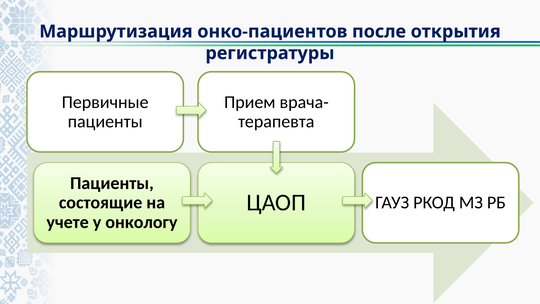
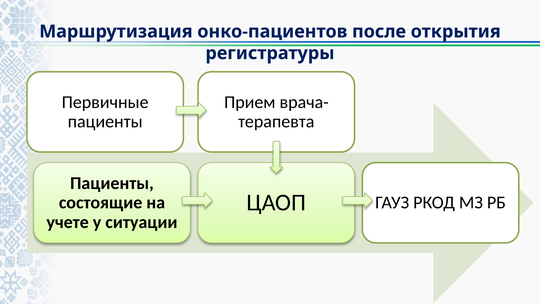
онкологу: онкологу -> ситуации
